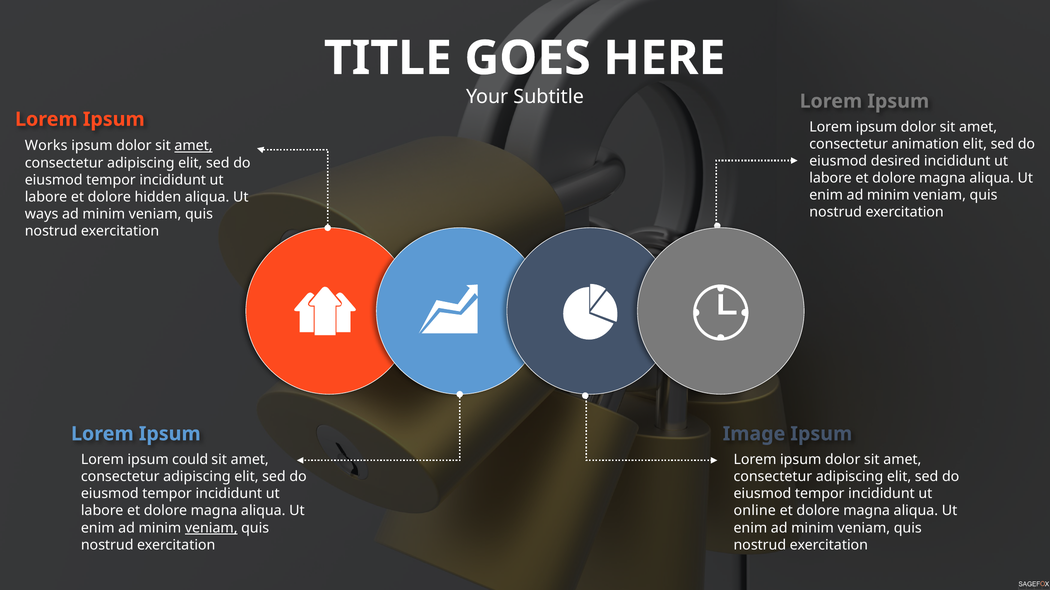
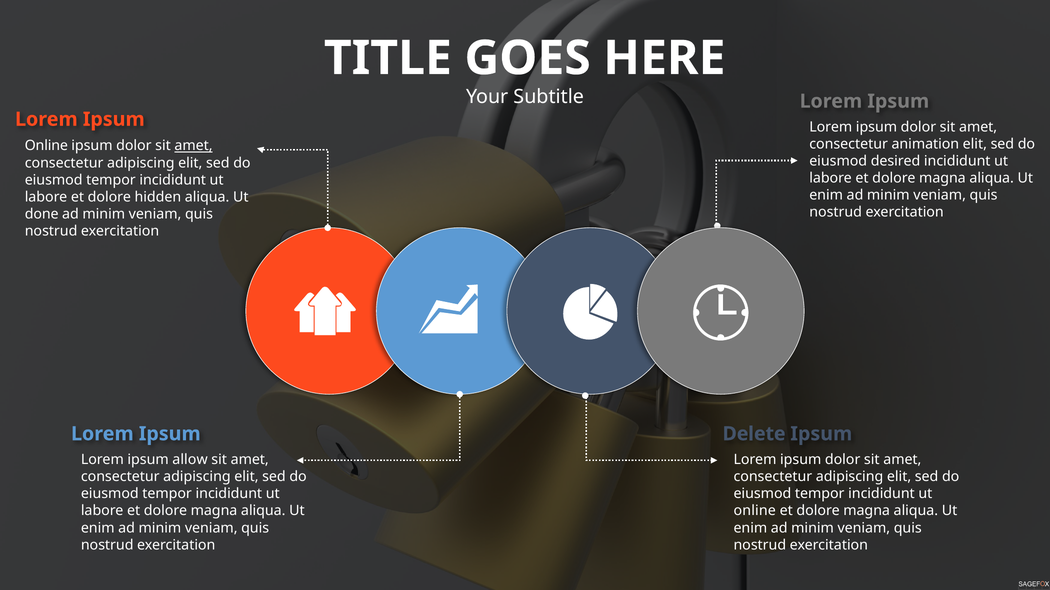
Works at (46, 146): Works -> Online
ways: ways -> done
Image: Image -> Delete
could: could -> allow
veniam at (211, 528) underline: present -> none
